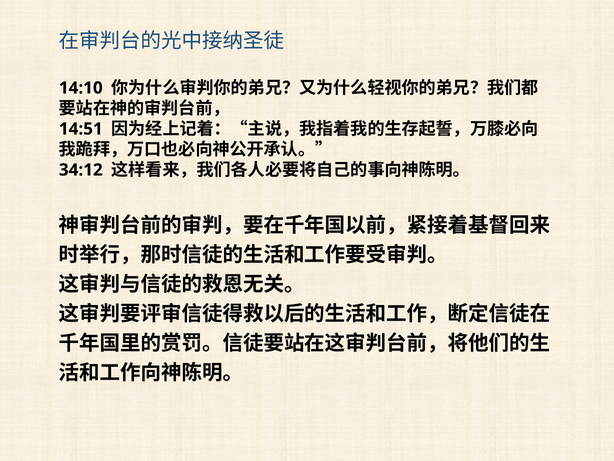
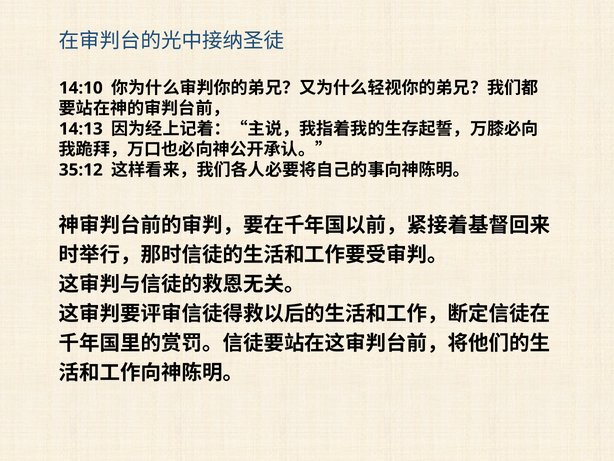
14:51: 14:51 -> 14:13
34:12: 34:12 -> 35:12
